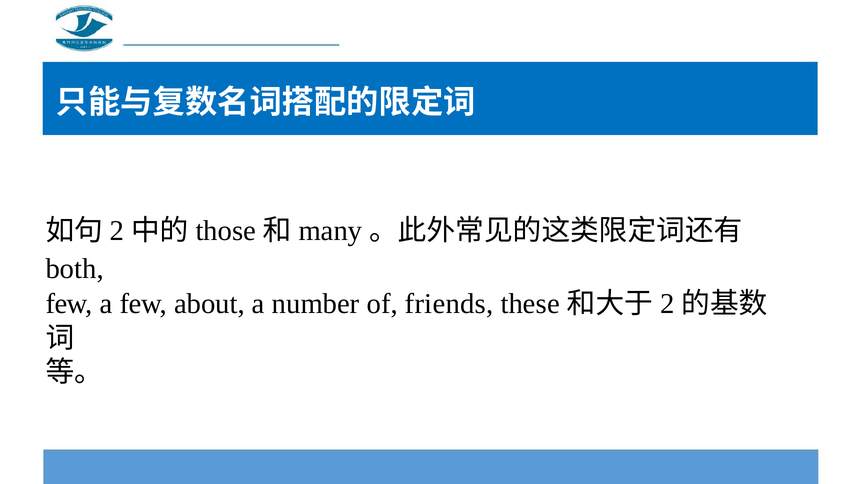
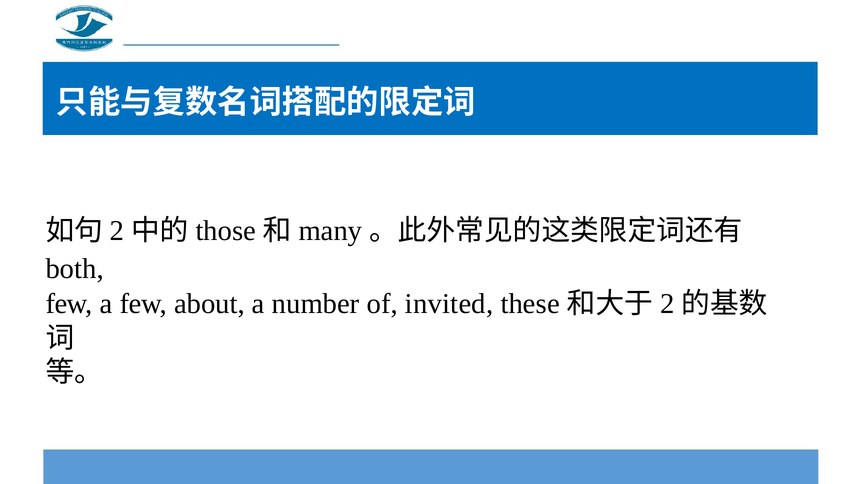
friends: friends -> invited
